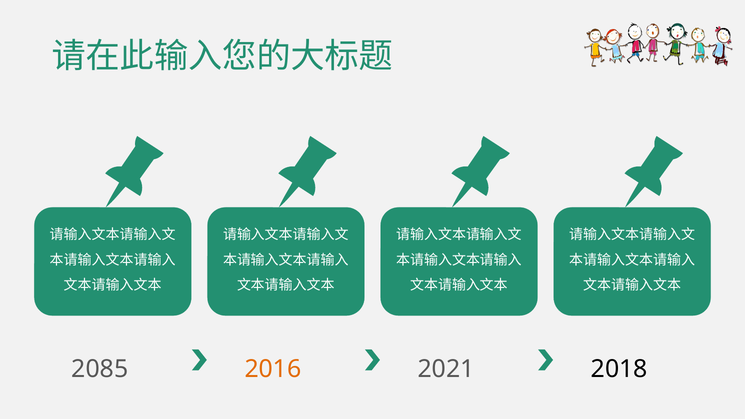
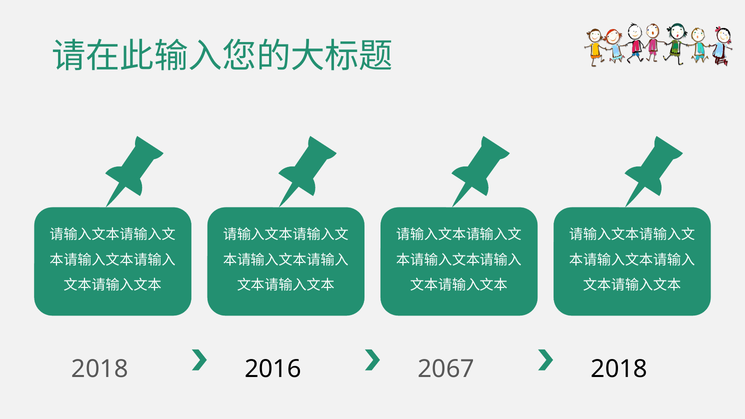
2085 at (100, 369): 2085 -> 2018
2016 colour: orange -> black
2021: 2021 -> 2067
